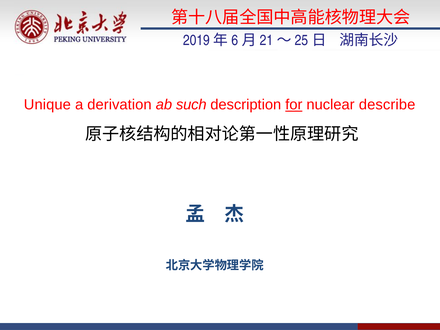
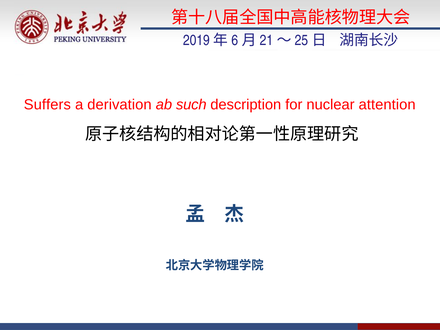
Unique: Unique -> Suffers
for underline: present -> none
describe: describe -> attention
